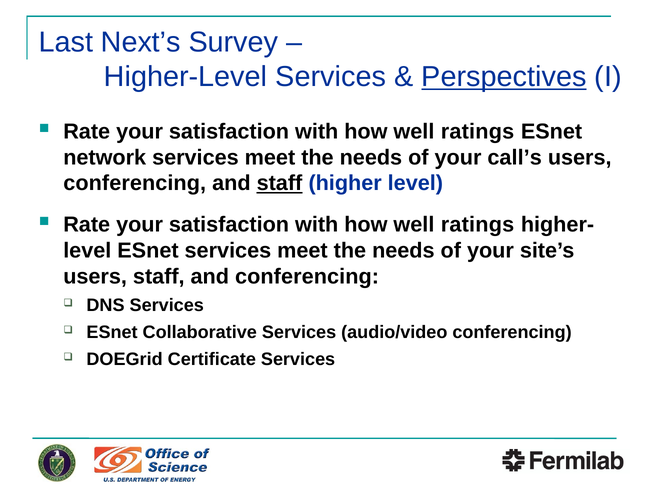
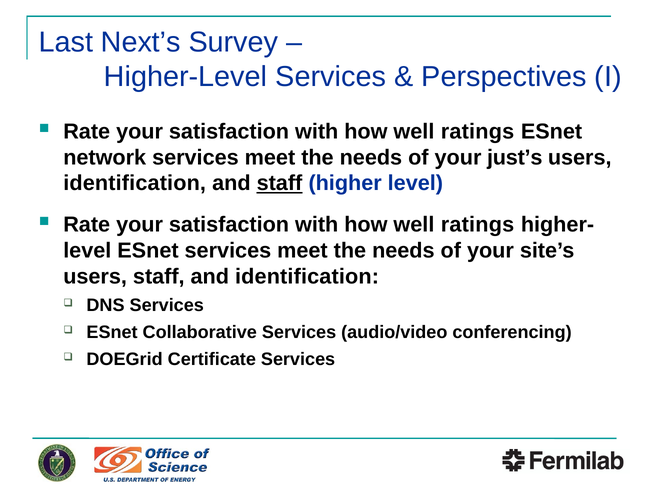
Perspectives underline: present -> none
call’s: call’s -> just’s
conferencing at (135, 183): conferencing -> identification
and conferencing: conferencing -> identification
